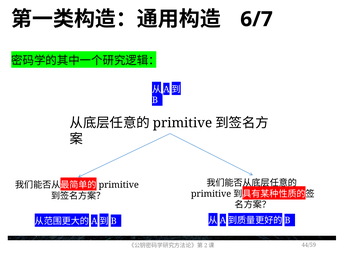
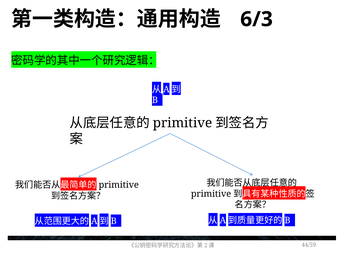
6/7: 6/7 -> 6/3
